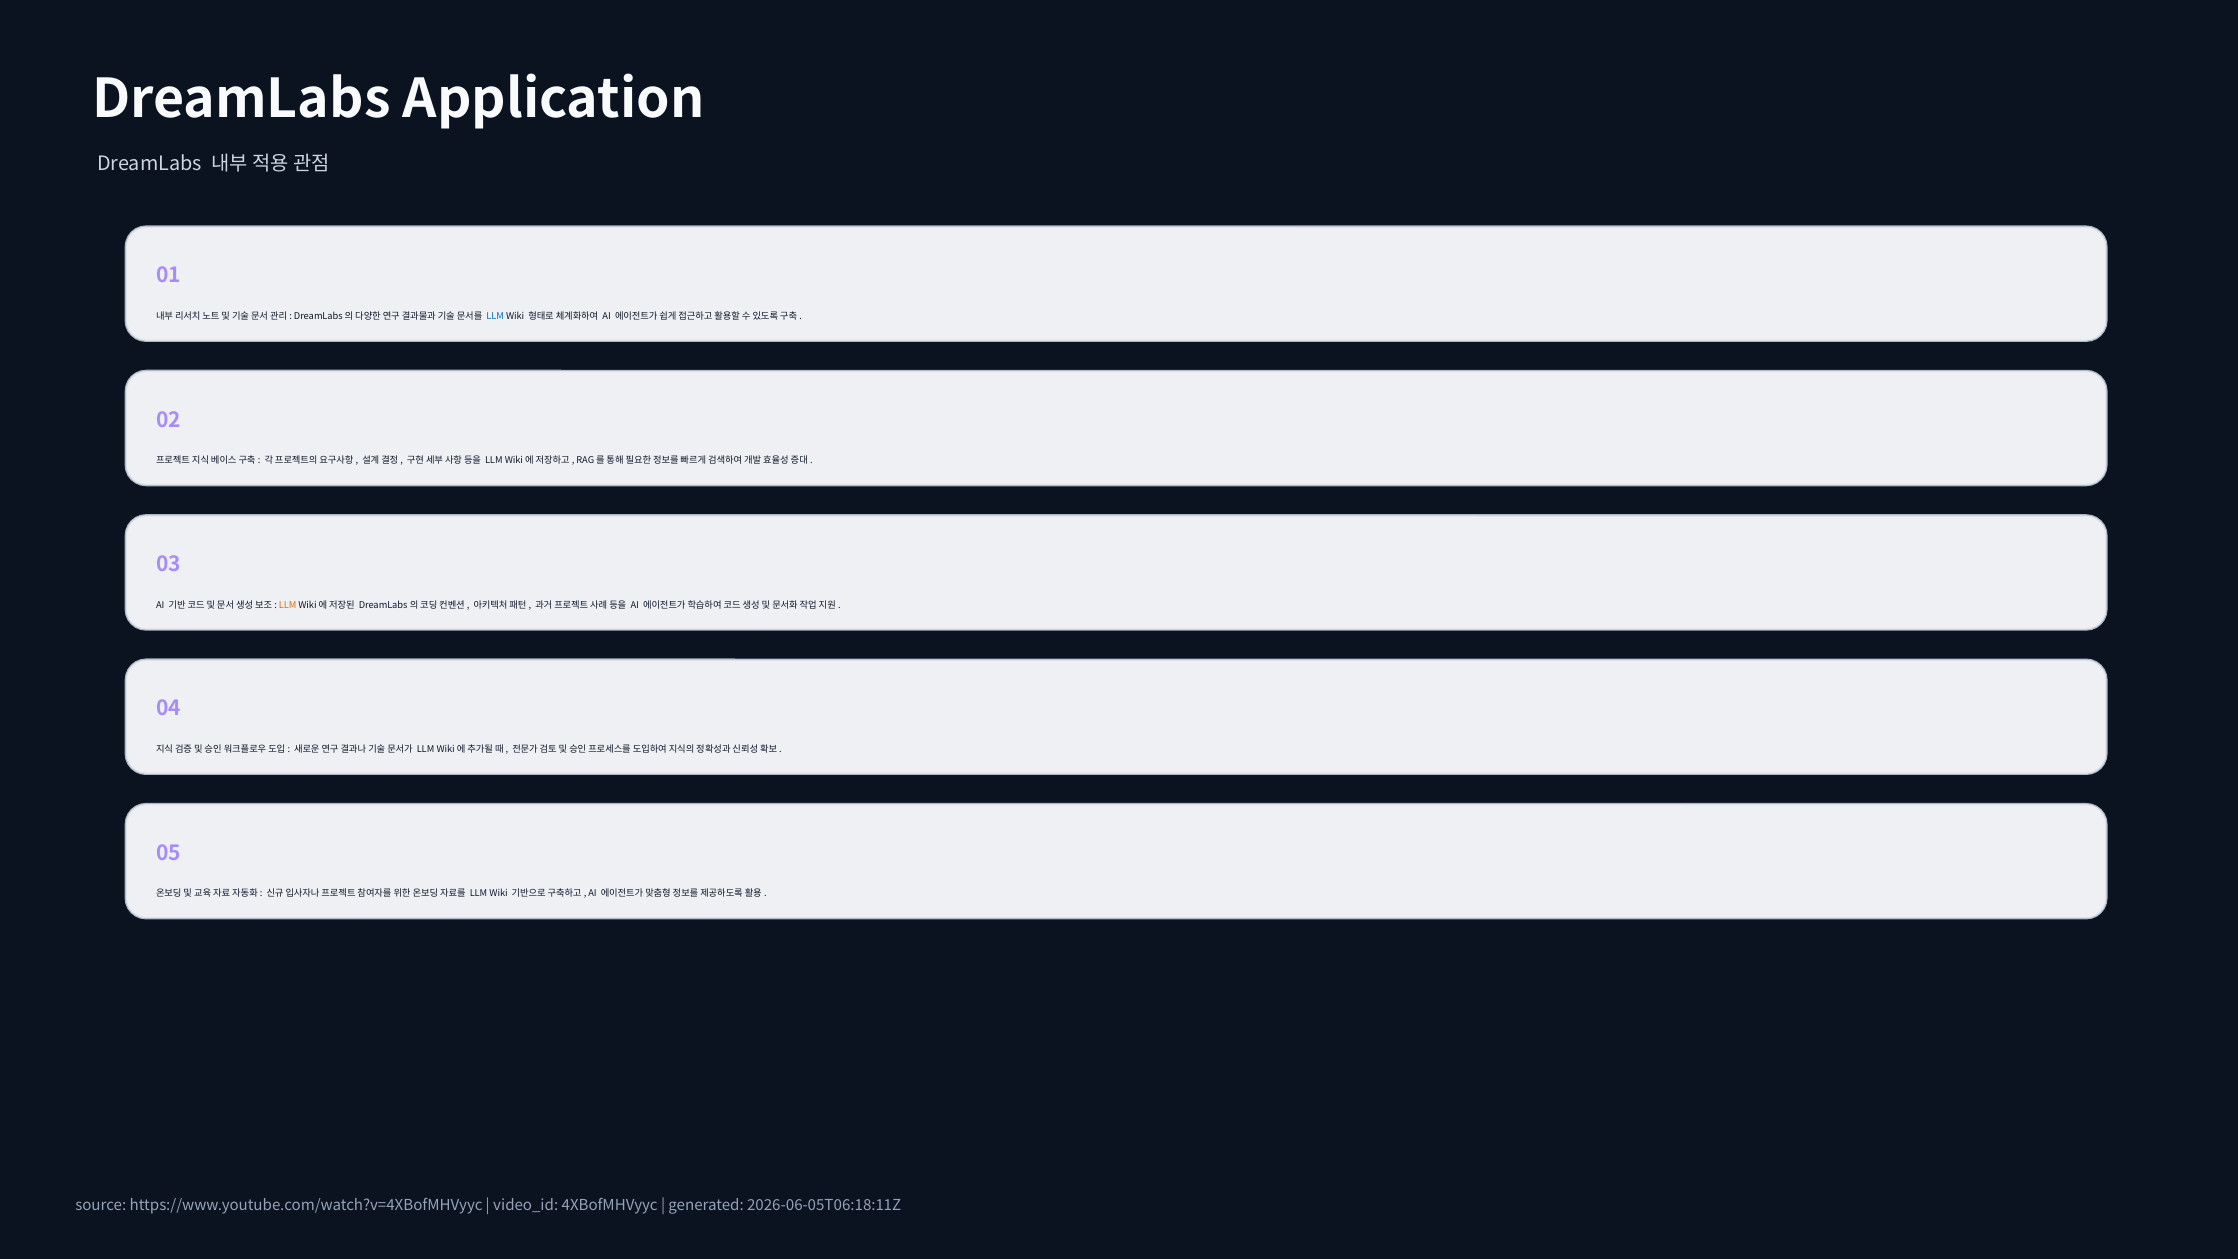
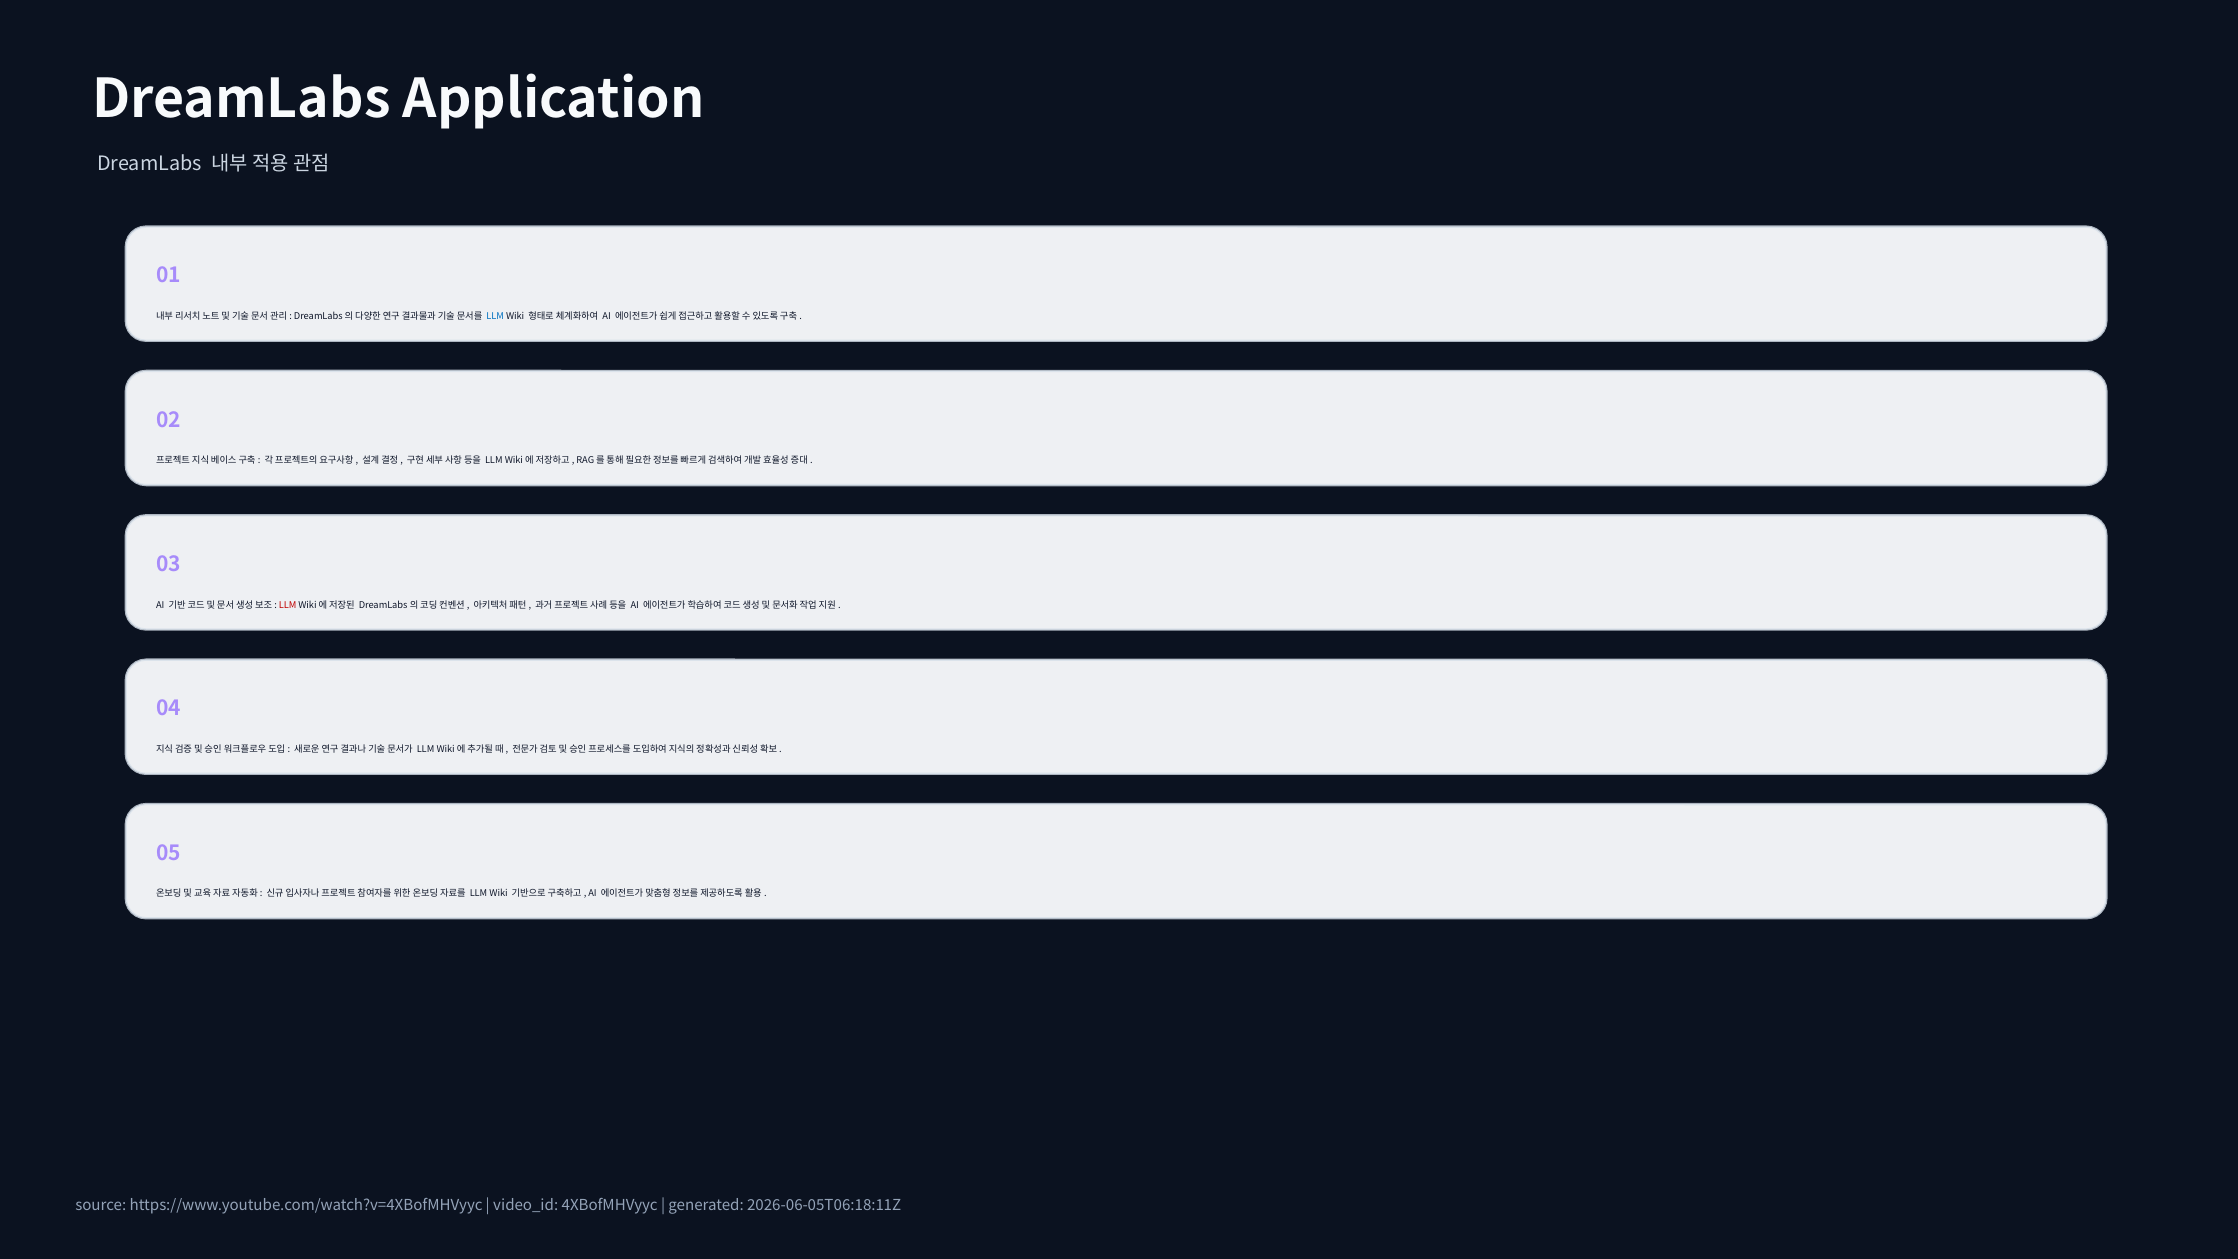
LLM at (288, 605) colour: orange -> red
